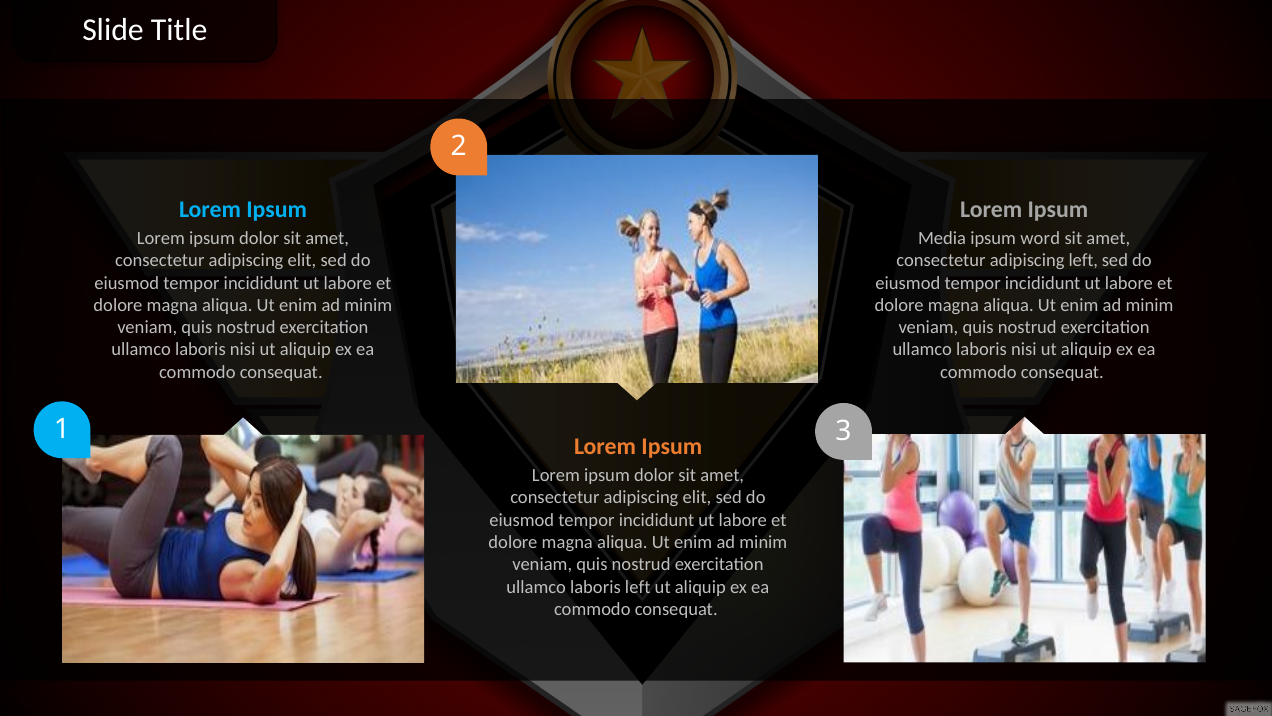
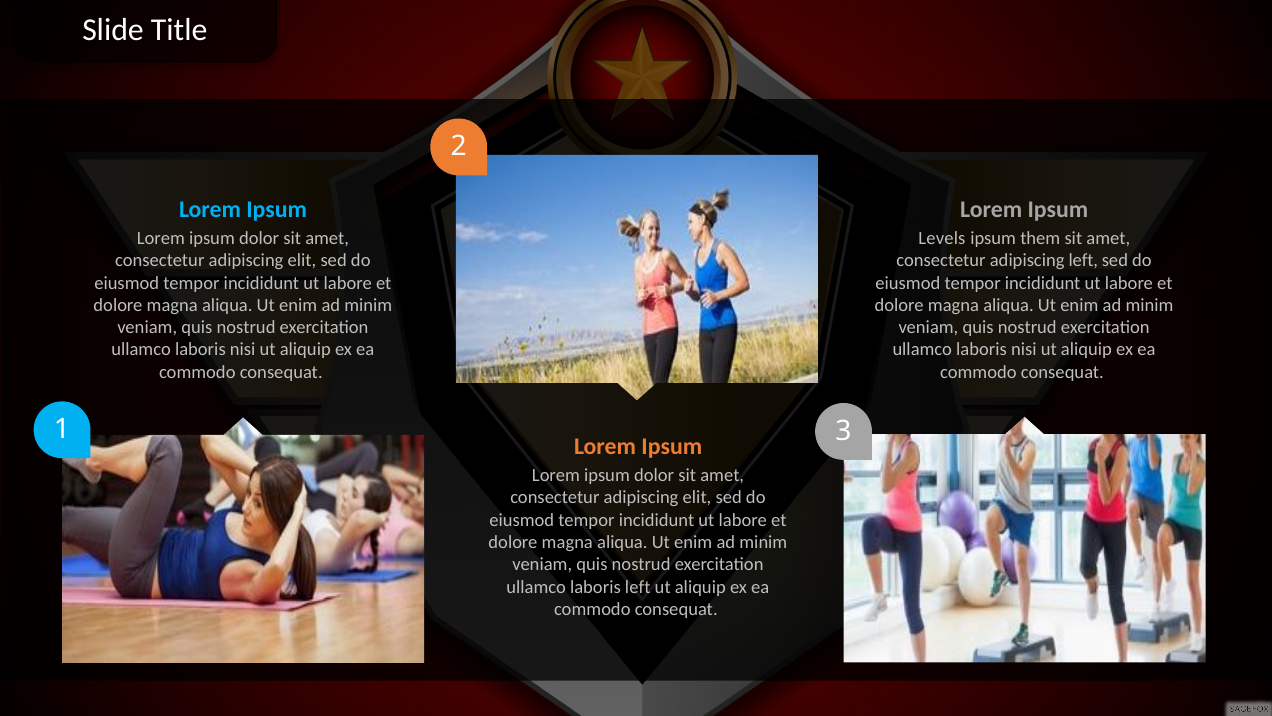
Media: Media -> Levels
word: word -> them
